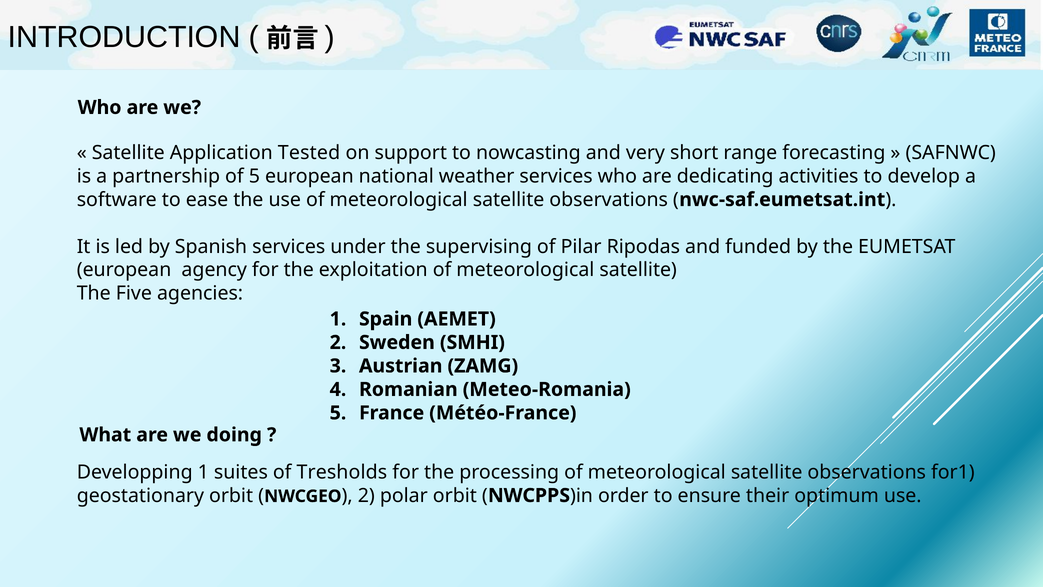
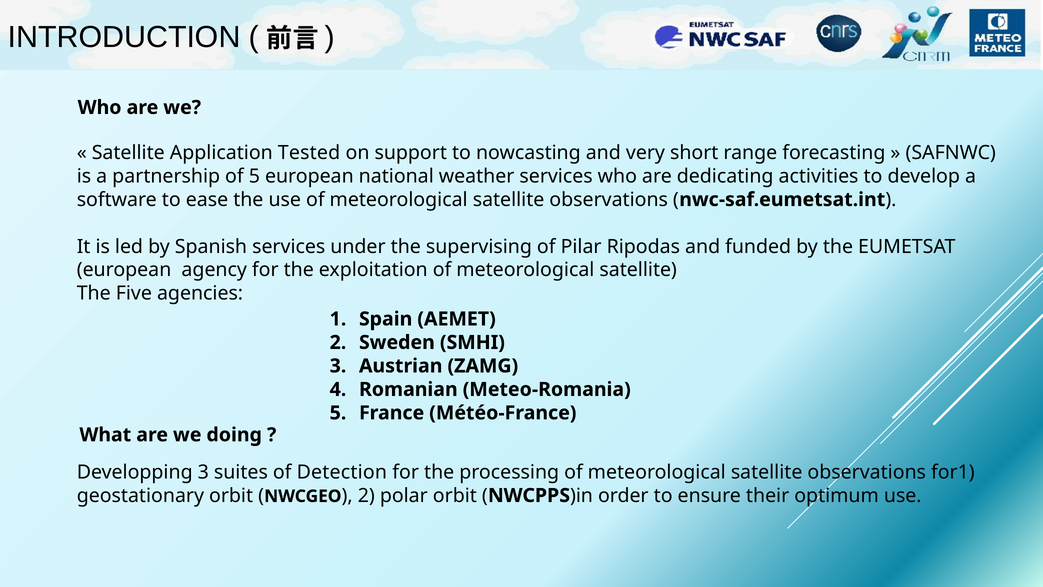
Developping 1: 1 -> 3
Tresholds: Tresholds -> Detection
